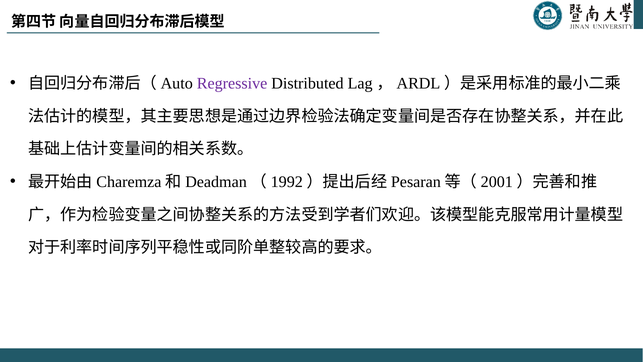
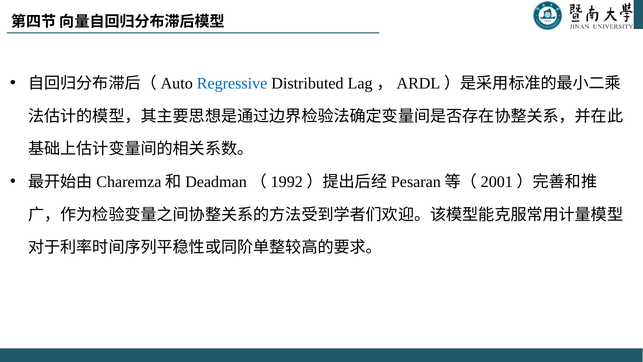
Regressive colour: purple -> blue
